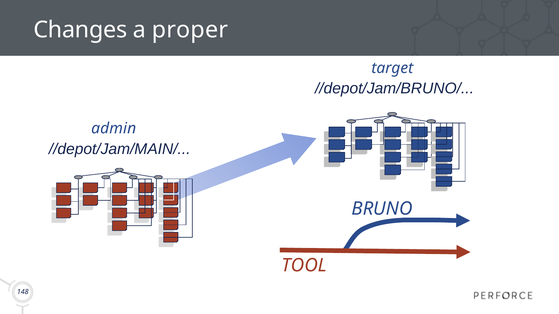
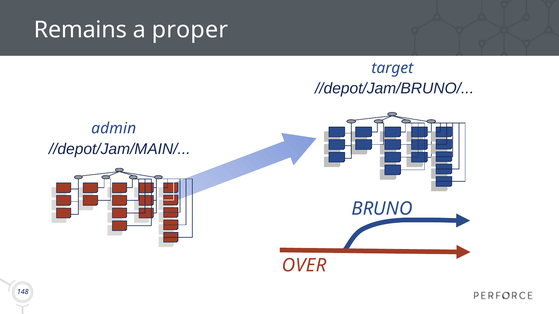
Changes: Changes -> Remains
TOOL: TOOL -> OVER
